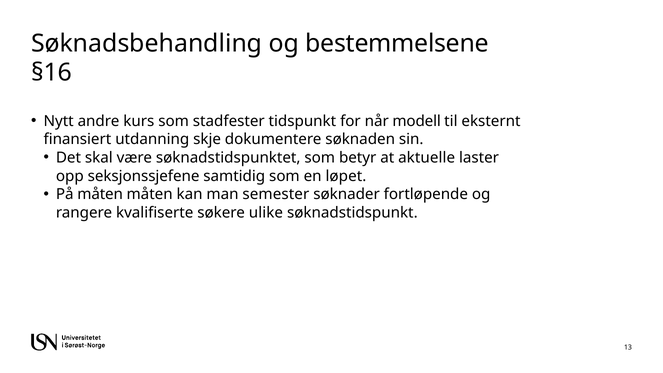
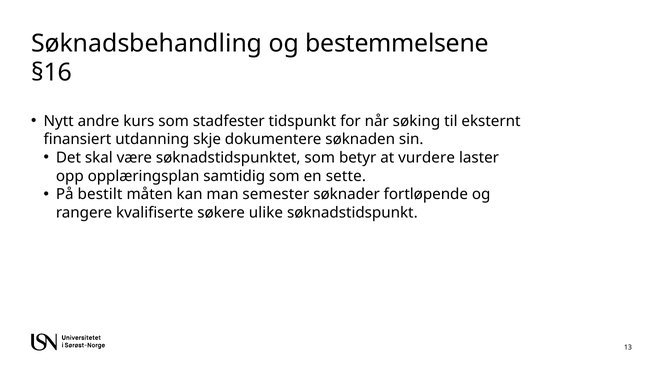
modell: modell -> søking
aktuelle: aktuelle -> vurdere
seksjonssjefene: seksjonssjefene -> opplæringsplan
løpet: løpet -> sette
På måten: måten -> bestilt
